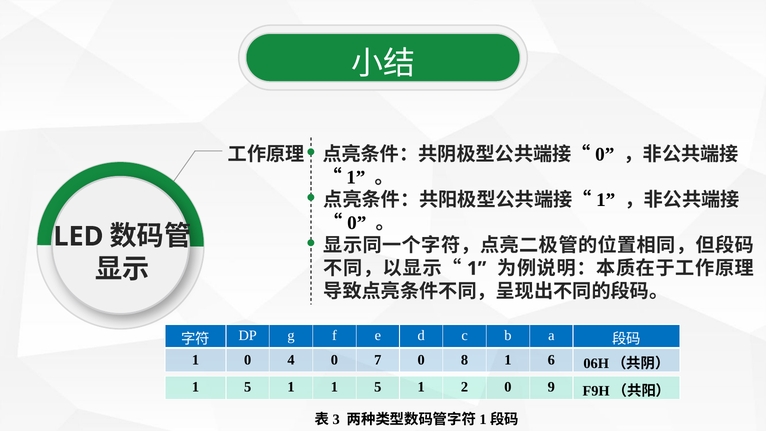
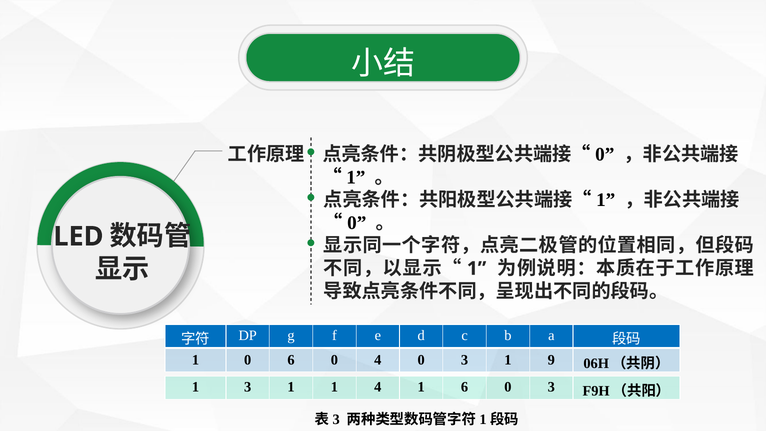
0 4: 4 -> 6
0 7: 7 -> 4
8 at (465, 360): 8 -> 3
6: 6 -> 9
5 at (248, 387): 5 -> 3
1 1 5: 5 -> 4
1 2: 2 -> 6
9 at (551, 387): 9 -> 3
